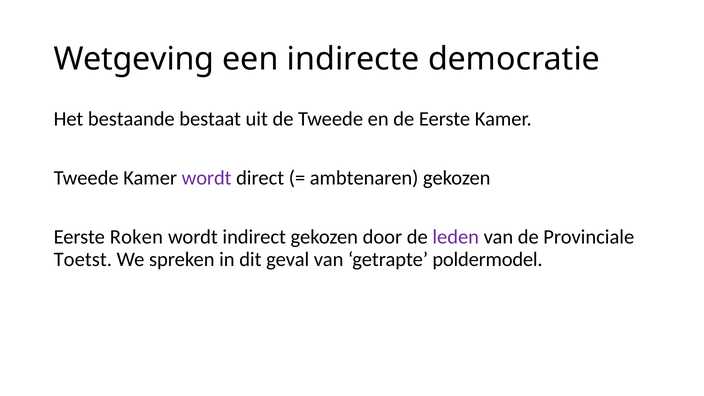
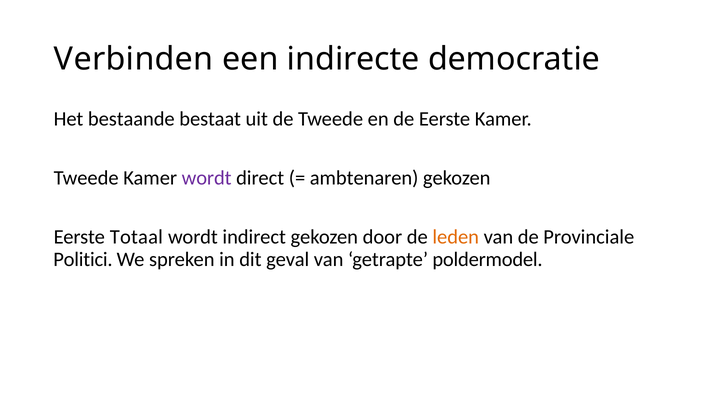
Wetgeving: Wetgeving -> Verbinden
Roken: Roken -> Totaal
leden colour: purple -> orange
Toetst: Toetst -> Politici
